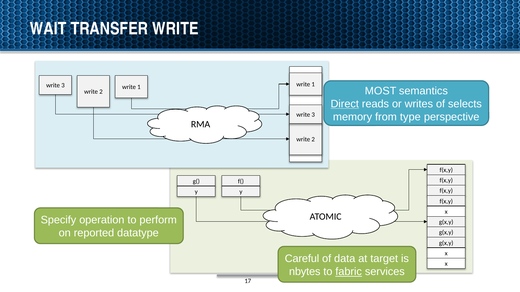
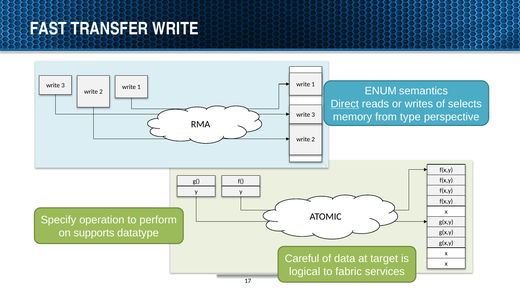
WAIT: WAIT -> FAST
MOST: MOST -> ENUM
reported: reported -> supports
nbytes: nbytes -> logical
fabric underline: present -> none
